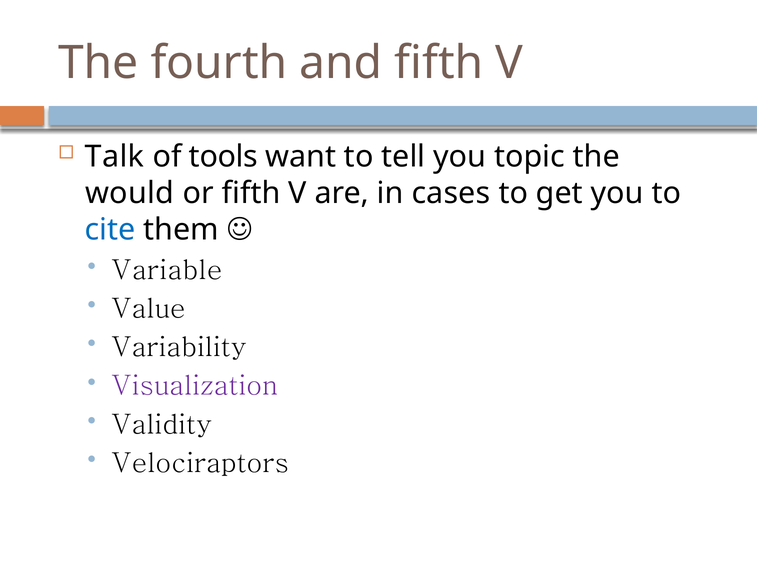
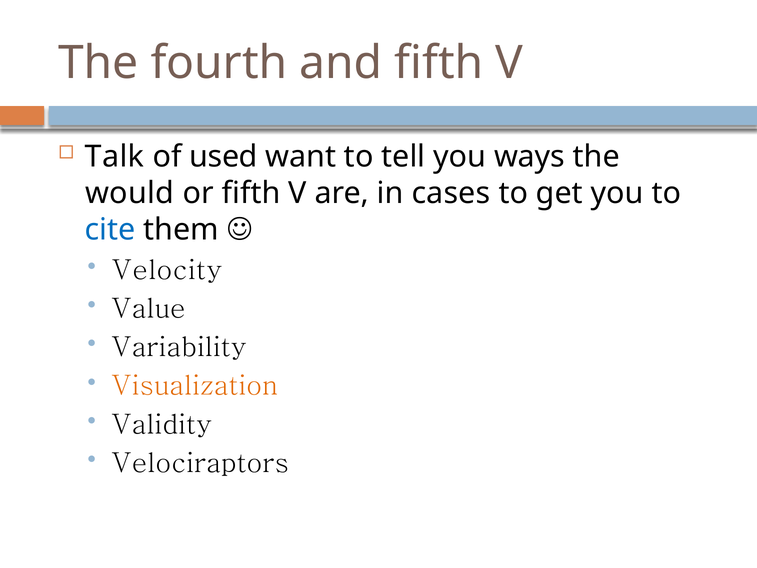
tools: tools -> used
topic: topic -> ways
Variable: Variable -> Velocity
Visualization colour: purple -> orange
